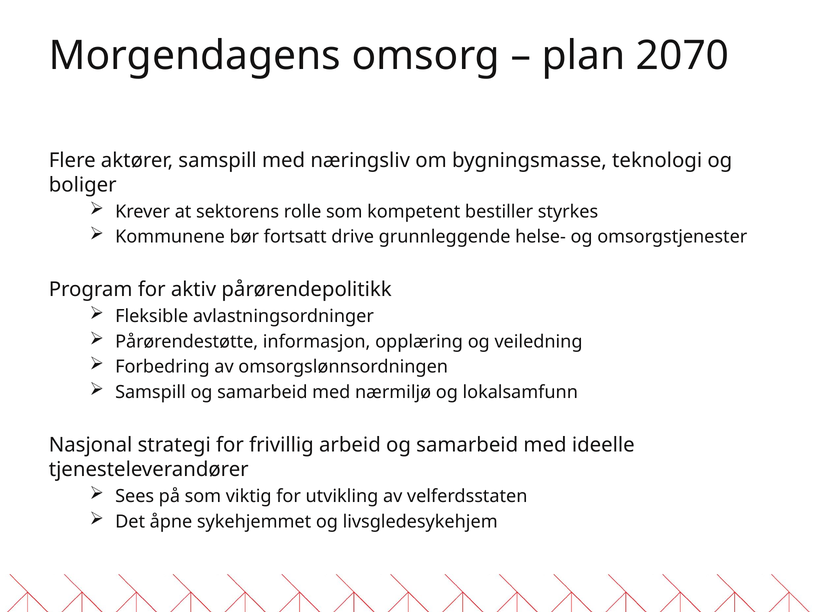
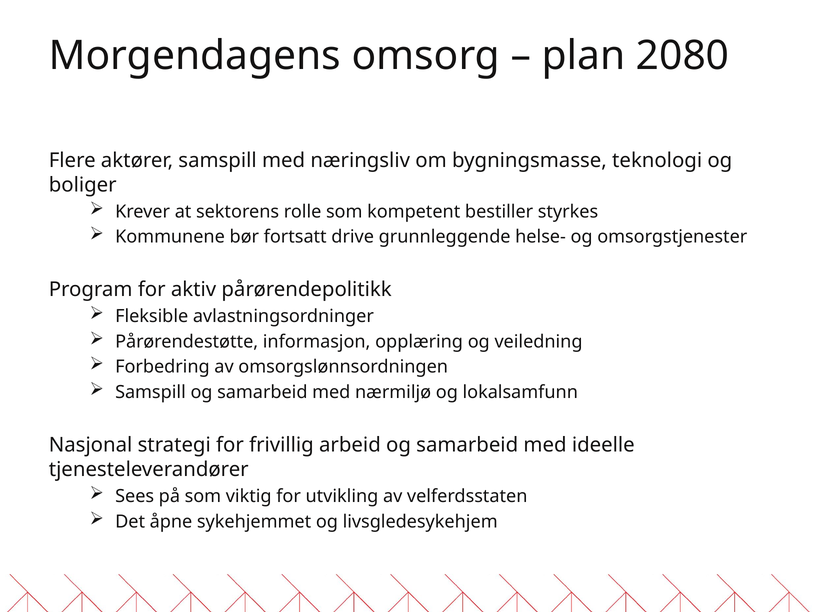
2070: 2070 -> 2080
